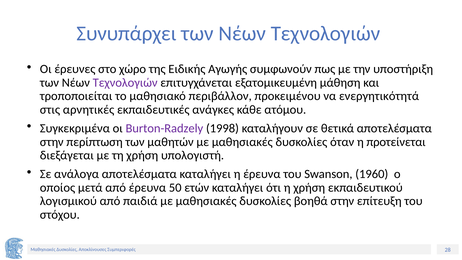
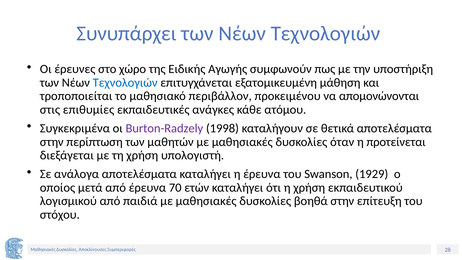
Τεχνολογιών at (125, 83) colour: purple -> blue
ενεργητικότητά: ενεργητικότητά -> απομονώνονται
αρνητικές: αρνητικές -> επιθυμίες
1960: 1960 -> 1929
50: 50 -> 70
